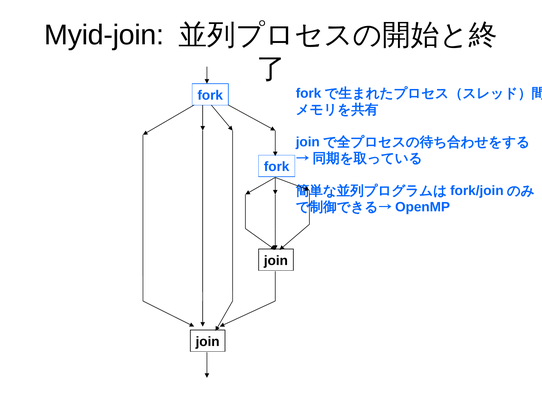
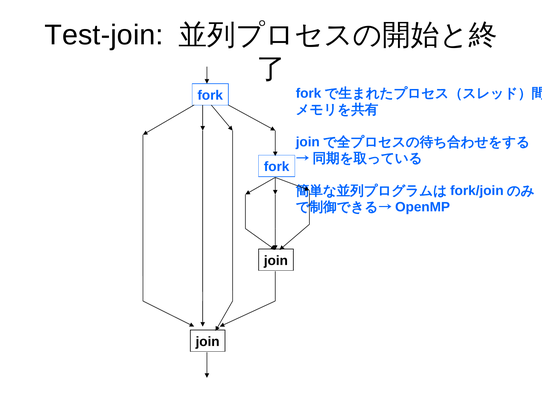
Myid-join: Myid-join -> Test-join
